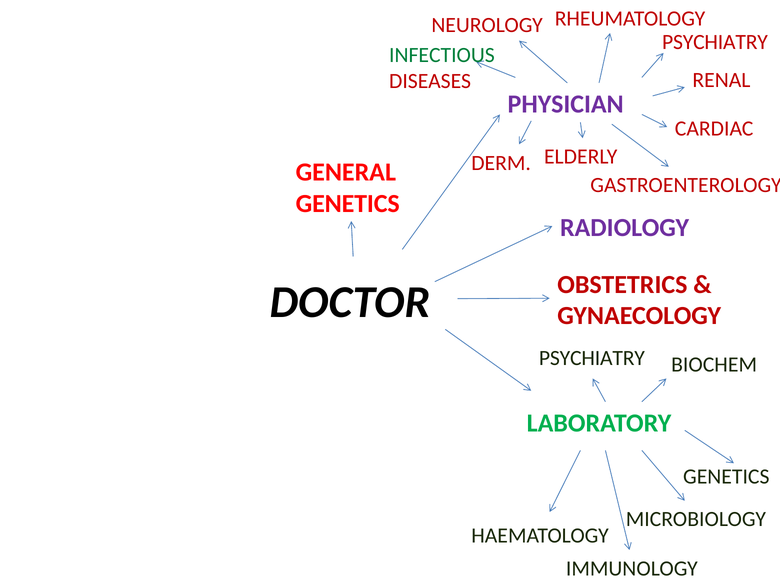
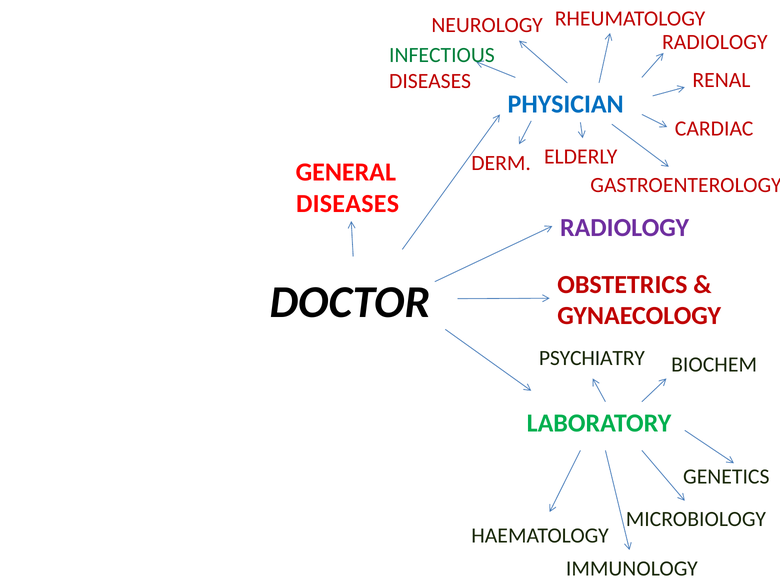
PSYCHIATRY at (715, 42): PSYCHIATRY -> RADIOLOGY
PHYSICIAN colour: purple -> blue
GENETICS at (348, 203): GENETICS -> DISEASES
